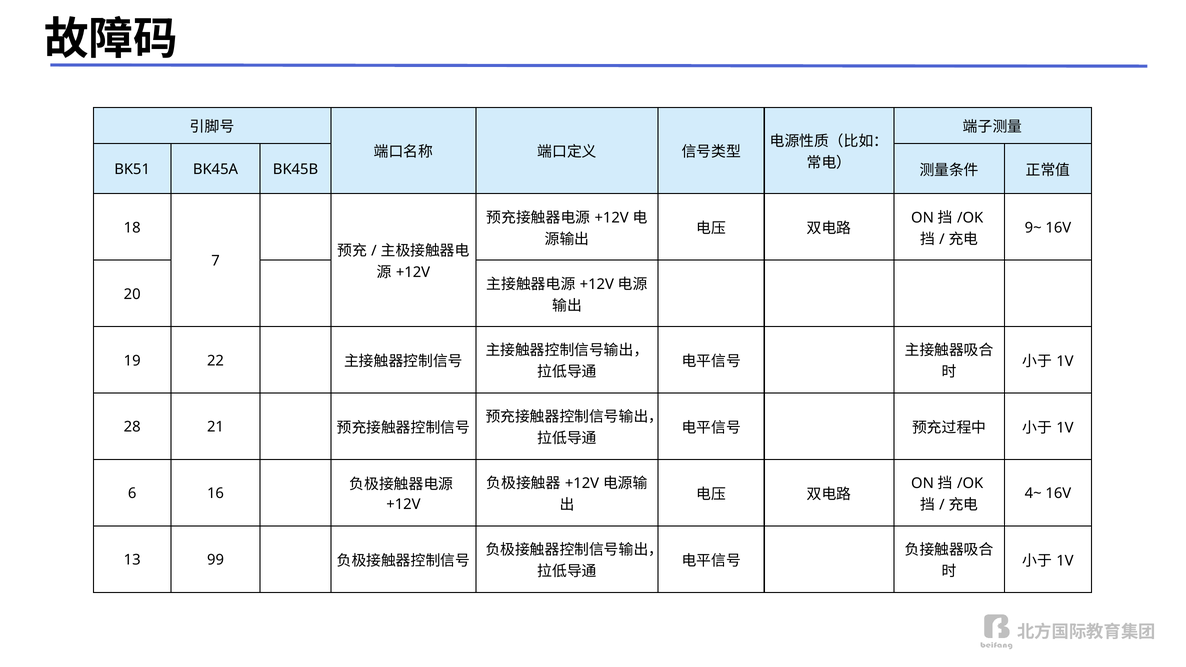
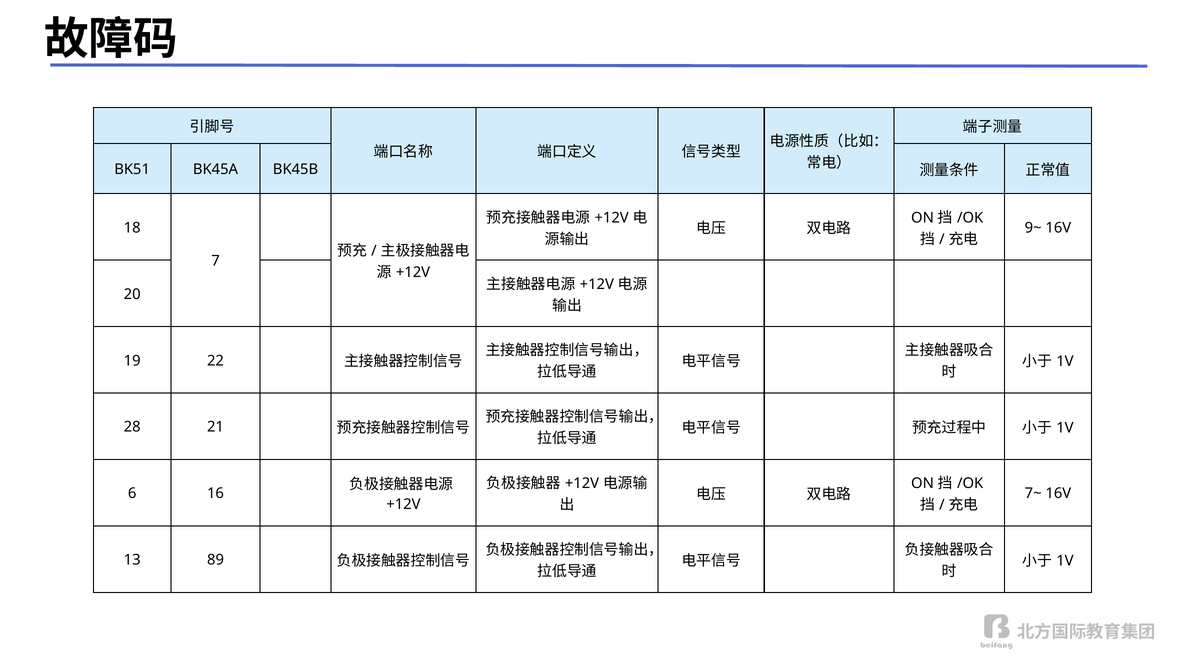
4~: 4~ -> 7~
99: 99 -> 89
